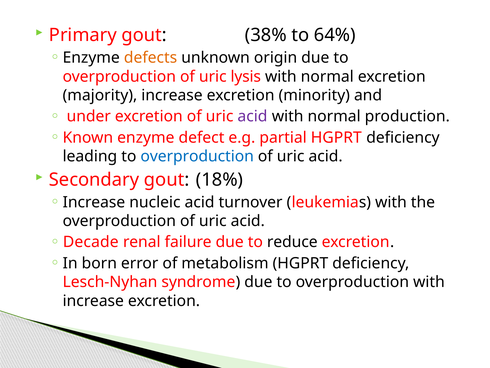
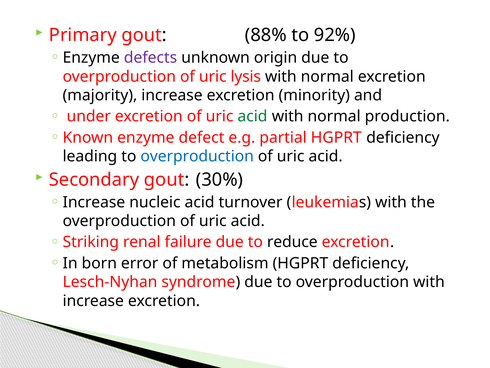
38%: 38% -> 88%
64%: 64% -> 92%
defects colour: orange -> purple
acid at (252, 116) colour: purple -> green
18%: 18% -> 30%
Decade: Decade -> Striking
